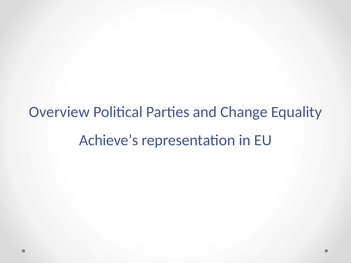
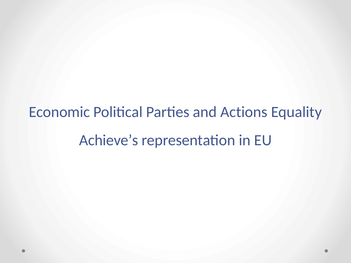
Overview: Overview -> Economic
Change: Change -> Actions
